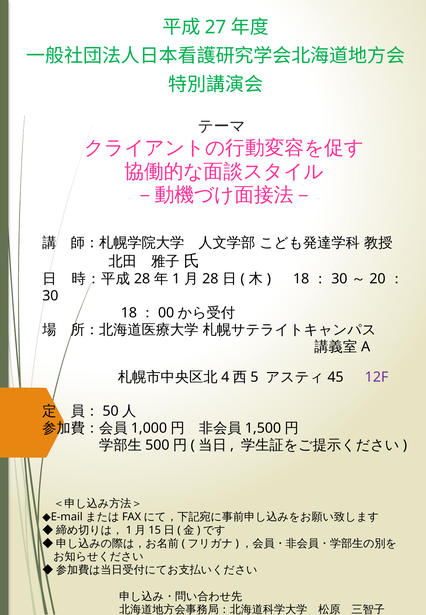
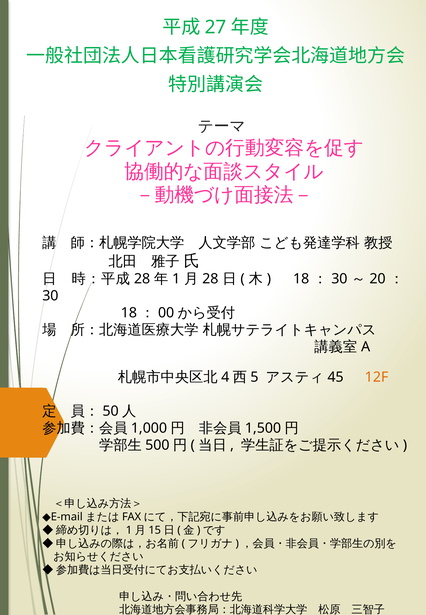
12F colour: purple -> orange
